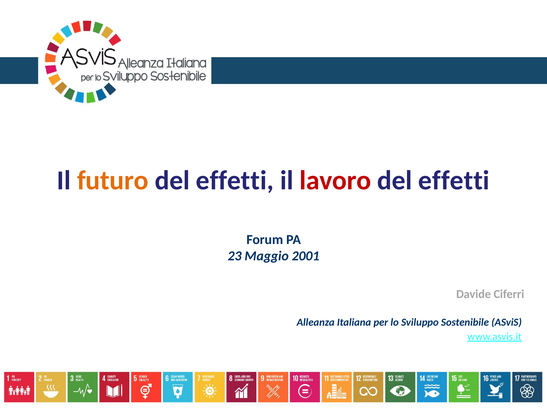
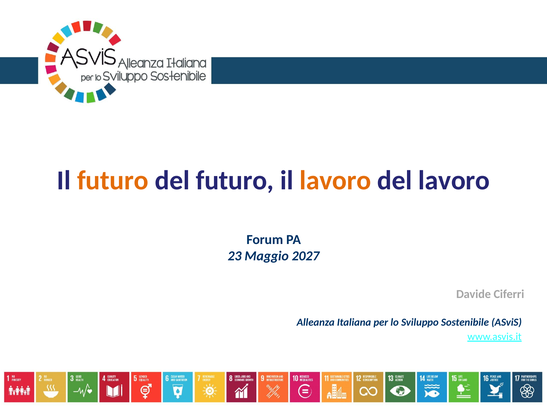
effetti at (235, 180): effetti -> futuro
lavoro at (335, 180) colour: red -> orange
effetti at (454, 180): effetti -> lavoro
2001: 2001 -> 2027
